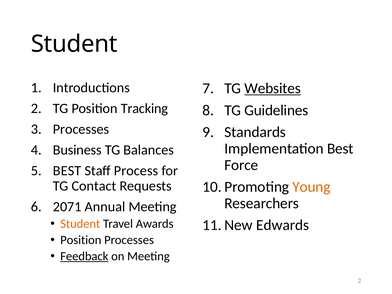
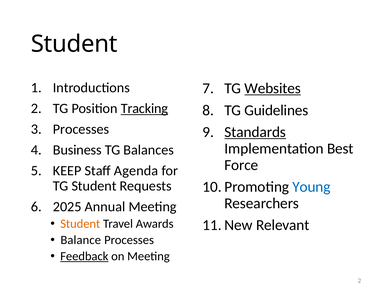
Tracking underline: none -> present
Standards underline: none -> present
BEST at (67, 171): BEST -> KEEP
Process: Process -> Agenda
TG Contact: Contact -> Student
Young colour: orange -> blue
2071: 2071 -> 2025
Edwards: Edwards -> Relevant
Position at (81, 240): Position -> Balance
